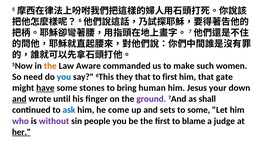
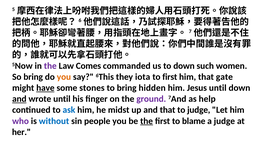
the at (50, 66) colour: orange -> purple
Aware: Aware -> Comes
to make: make -> down
So need: need -> bring
you at (64, 77) colour: blue -> orange
they that: that -> iota
human: human -> hidden
Jesus your: your -> until
shall: shall -> help
come: come -> midst
and sets: sets -> that
to some: some -> judge
without colour: purple -> blue
the at (147, 121) underline: none -> present
her underline: present -> none
